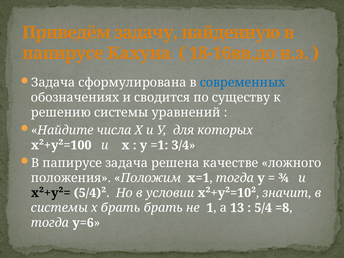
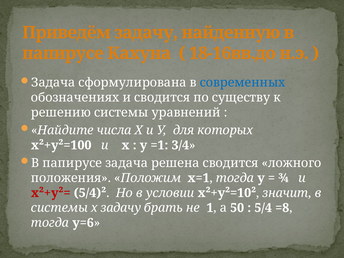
решена качестве: качестве -> сводится
х²+у²= colour: black -> red
х брать: брать -> задачу
13: 13 -> 50
